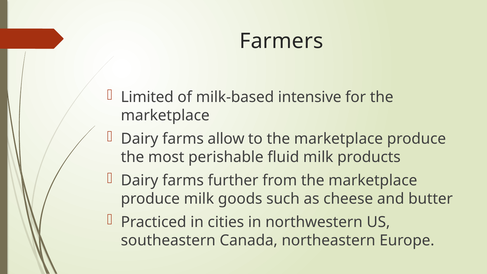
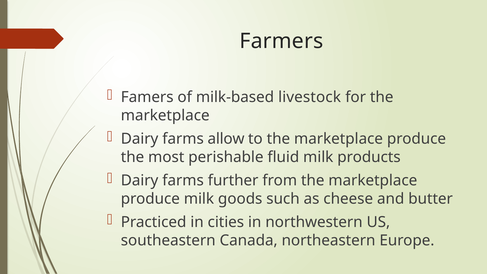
Limited: Limited -> Famers
intensive: intensive -> livestock
